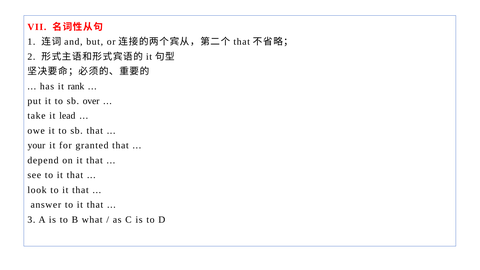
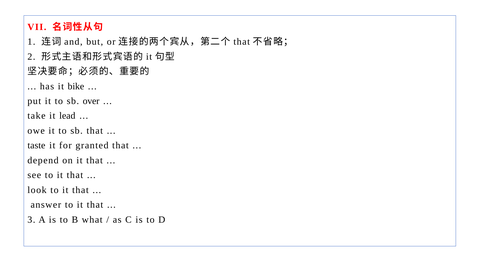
rank: rank -> bike
your: your -> taste
